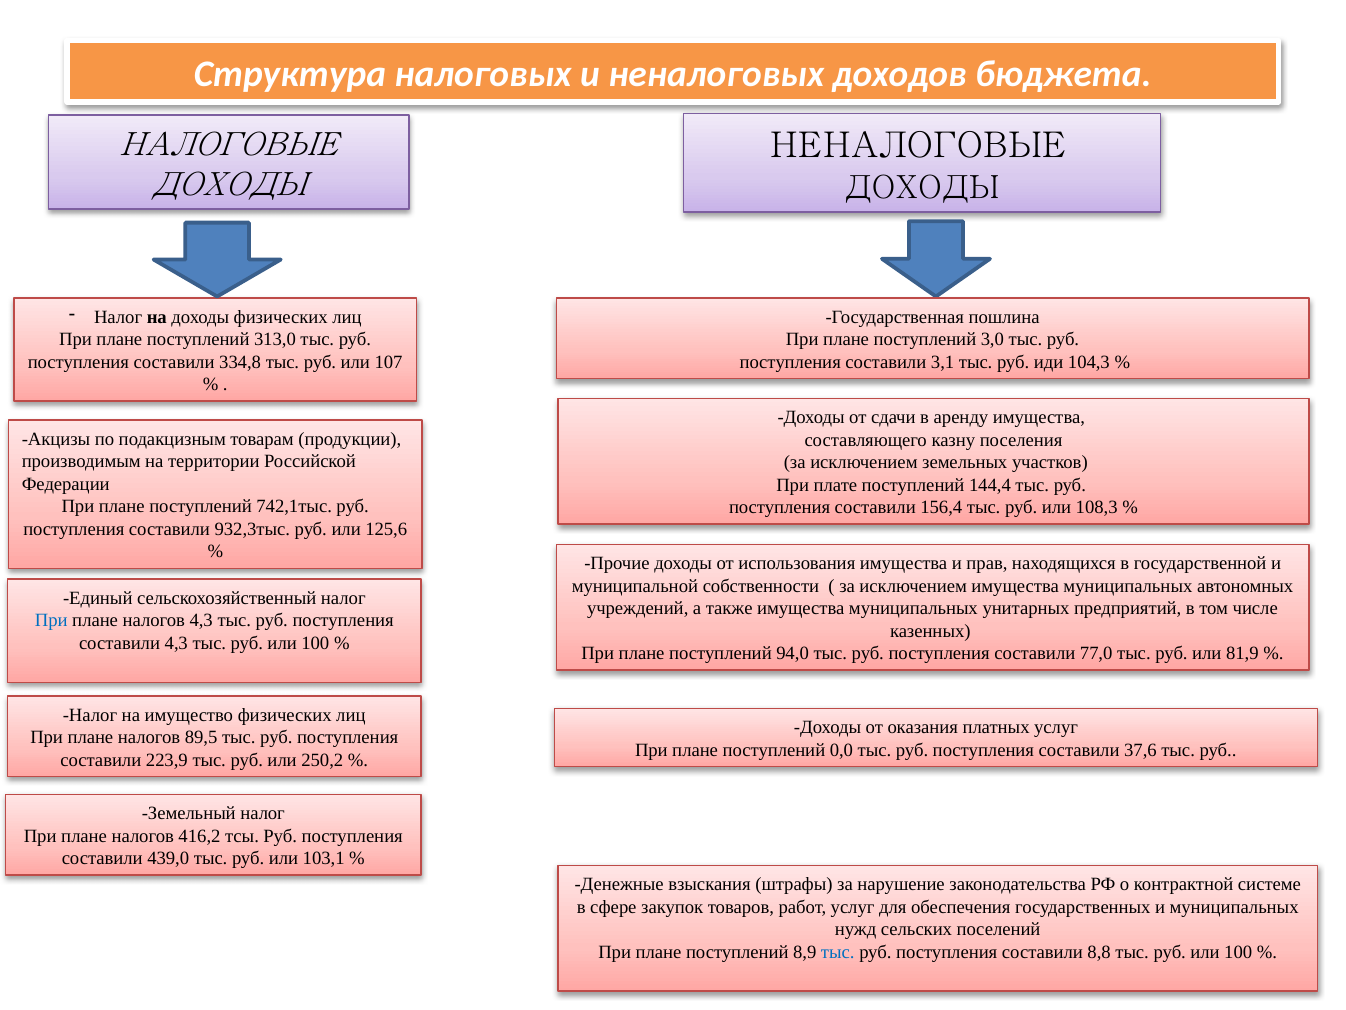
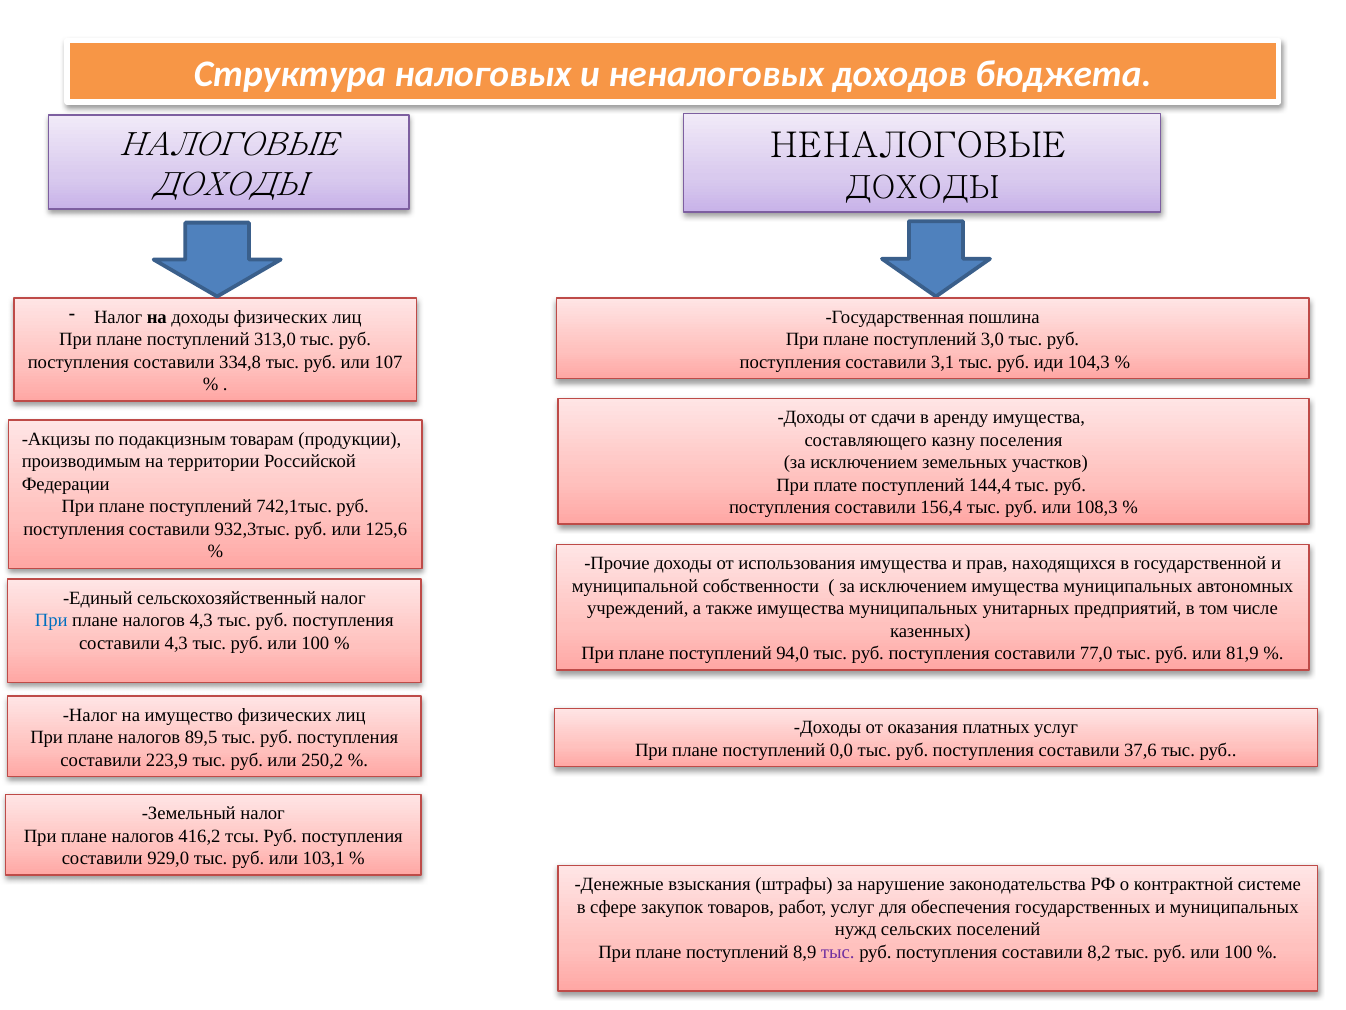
439,0: 439,0 -> 929,0
тыс at (838, 952) colour: blue -> purple
8,8: 8,8 -> 8,2
